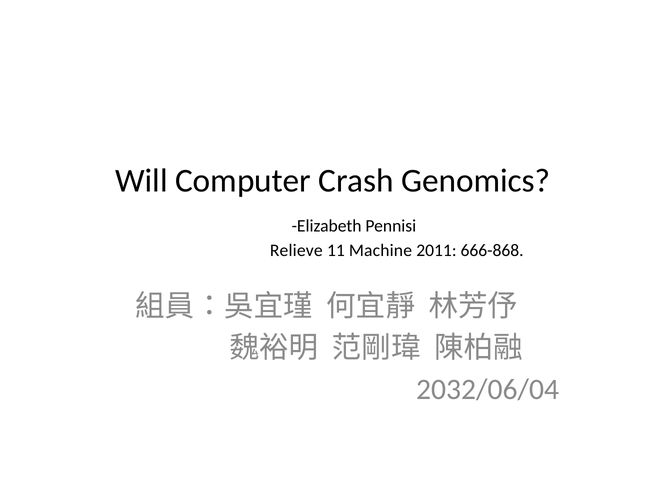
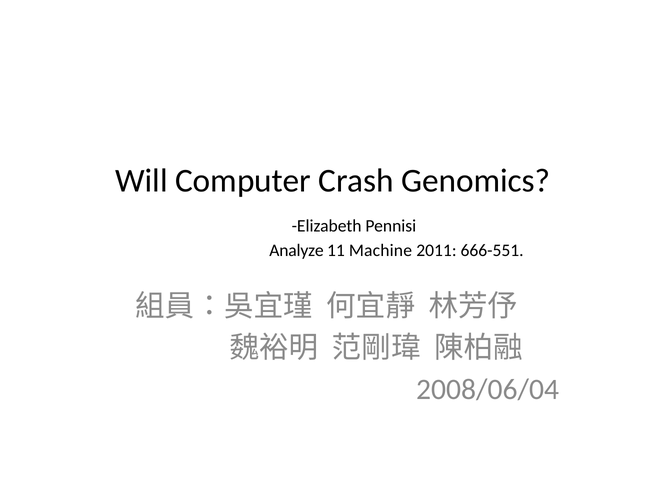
Relieve: Relieve -> Analyze
666-868: 666-868 -> 666-551
2032/06/04: 2032/06/04 -> 2008/06/04
